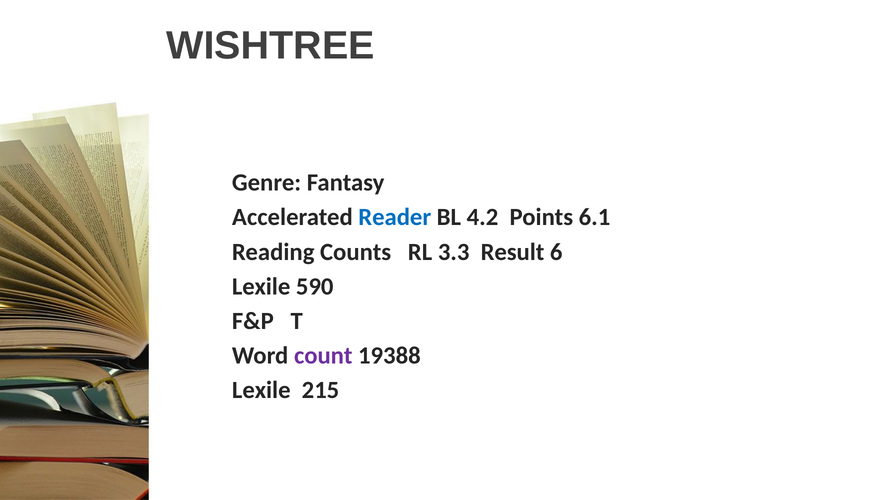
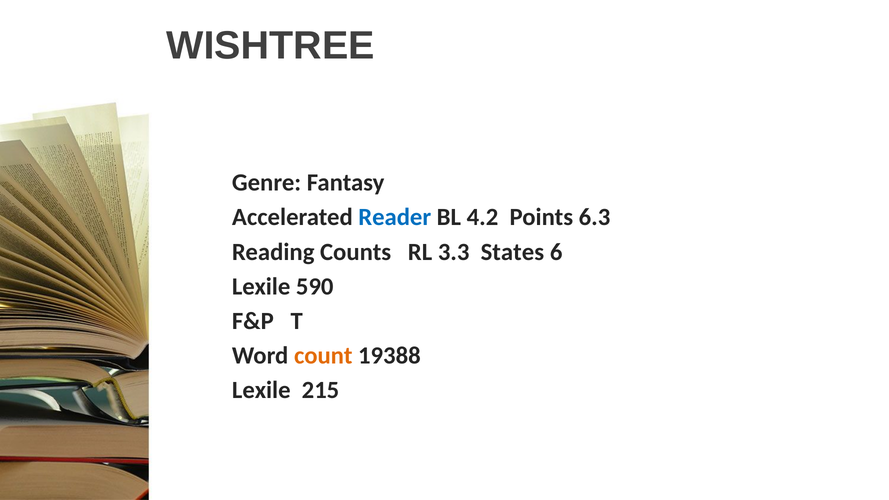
6.1: 6.1 -> 6.3
Result: Result -> States
count colour: purple -> orange
